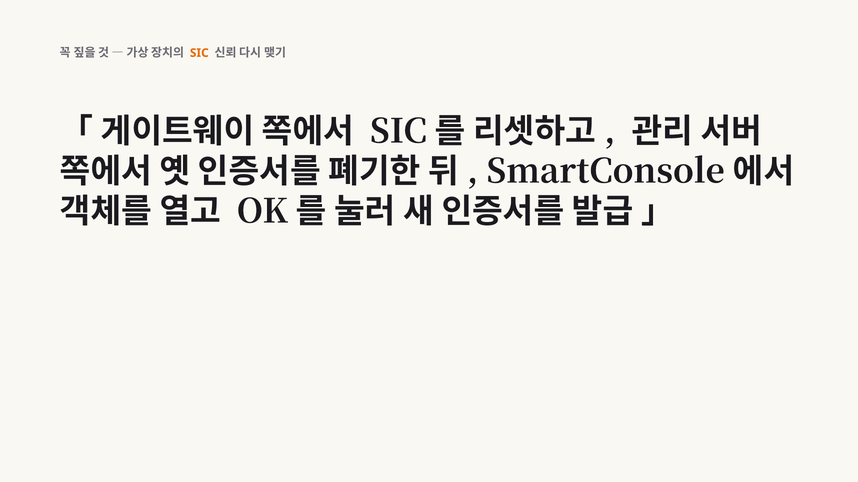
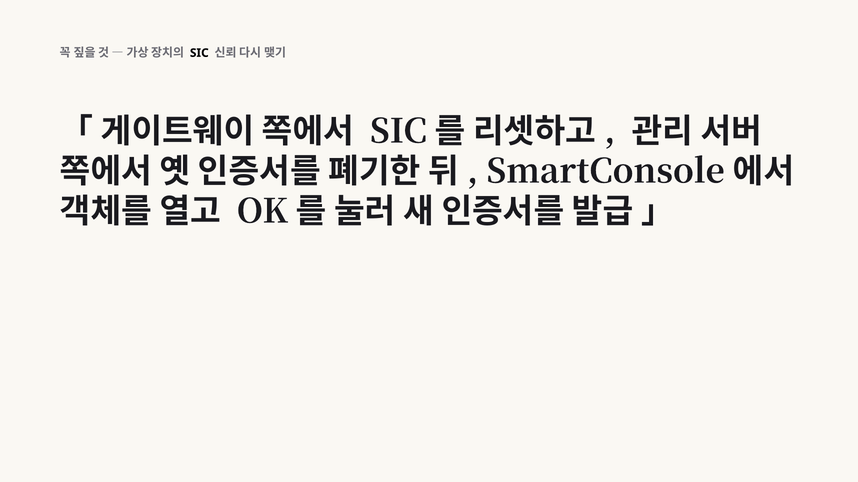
SIC at (199, 53) colour: orange -> black
